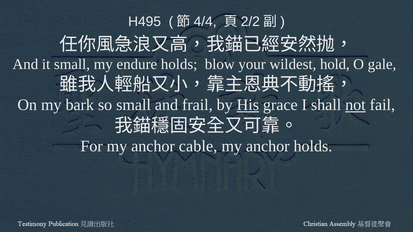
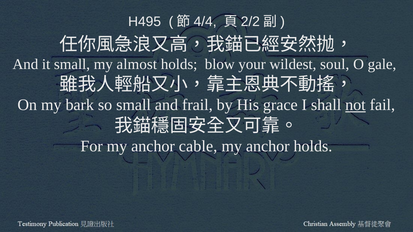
endure: endure -> almost
hold: hold -> soul
His underline: present -> none
